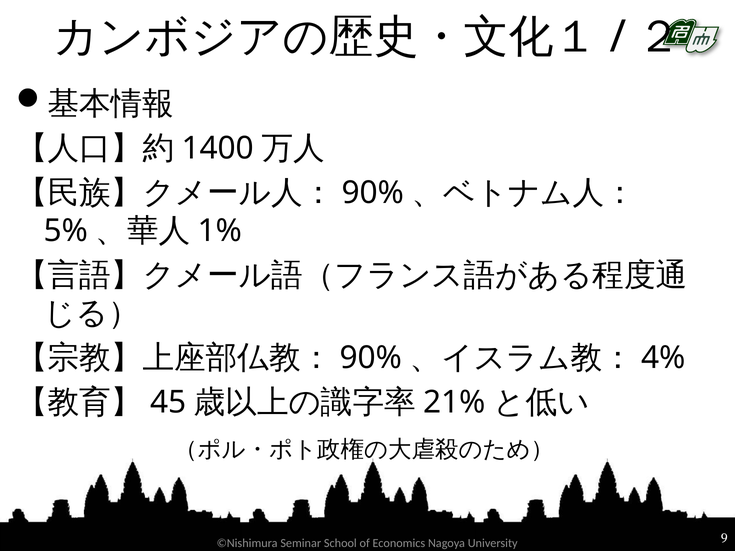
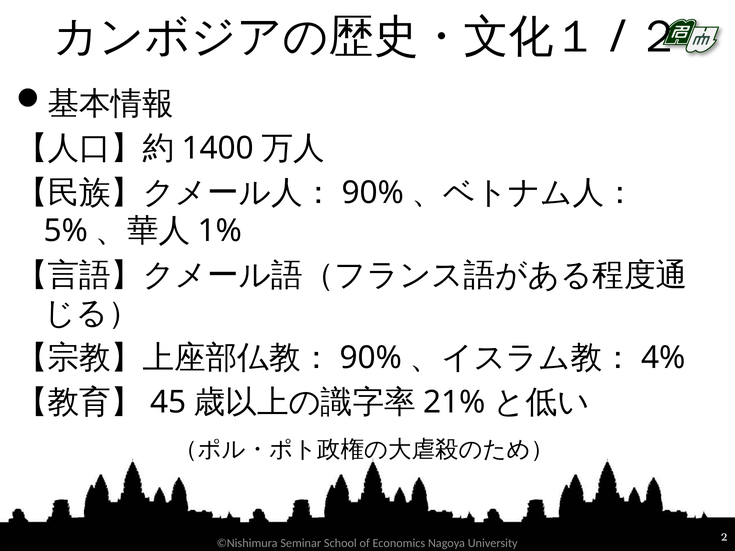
9: 9 -> 2
